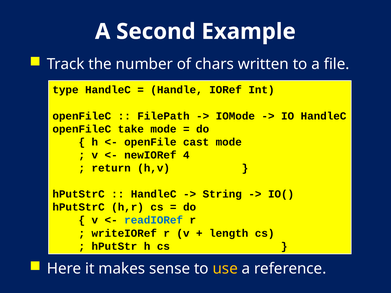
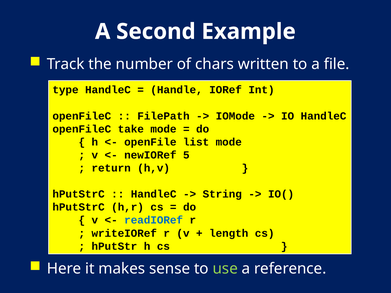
cast: cast -> list
4: 4 -> 5
use colour: yellow -> light green
